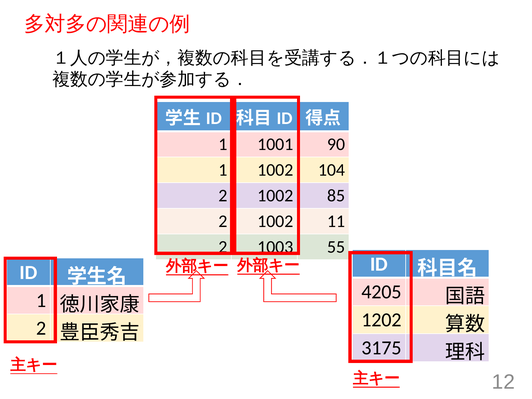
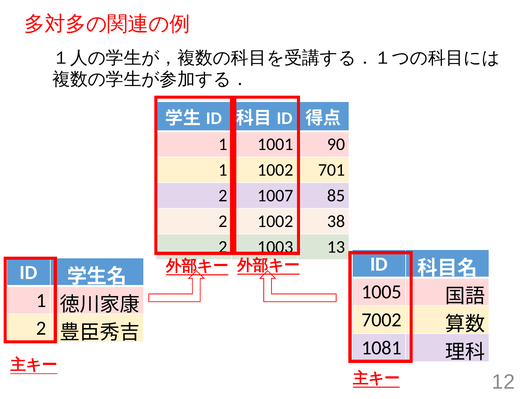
104: 104 -> 701
1002 at (275, 196): 1002 -> 1007
11: 11 -> 38
55: 55 -> 13
4205: 4205 -> 1005
1202: 1202 -> 7002
3175: 3175 -> 1081
